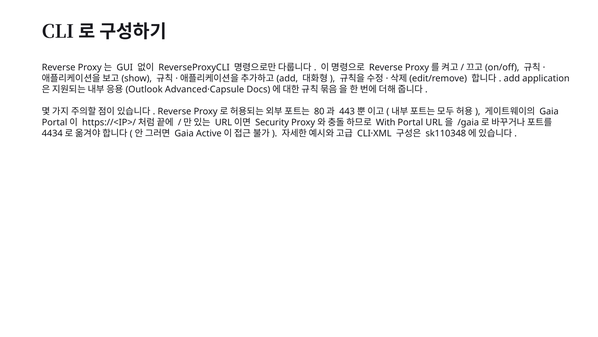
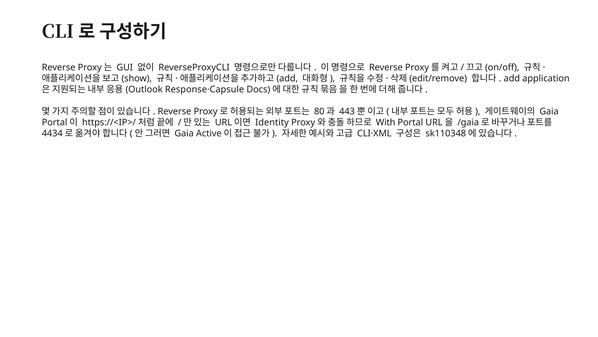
Advanced·Capsule: Advanced·Capsule -> Response·Capsule
Security: Security -> Identity
